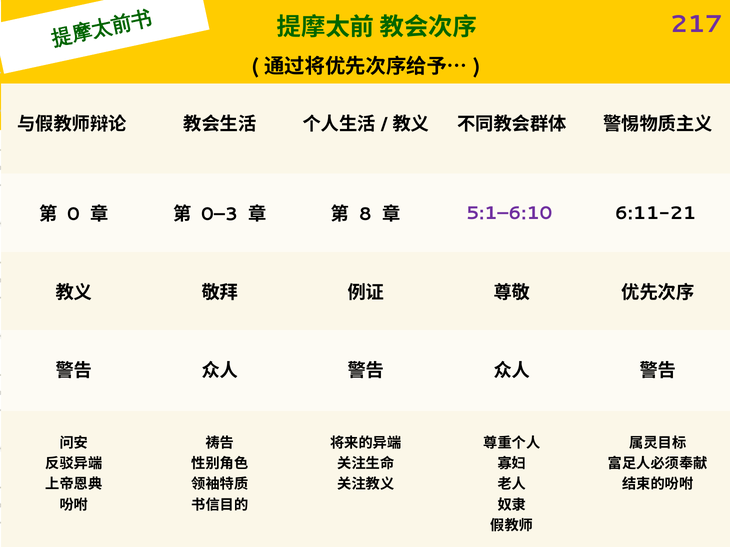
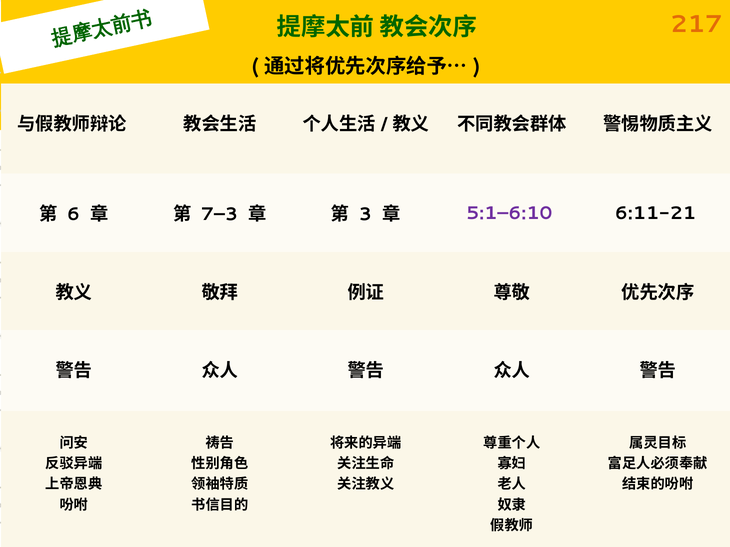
217 colour: purple -> orange
0: 0 -> 6
0–3: 0–3 -> 7–3
8: 8 -> 3
